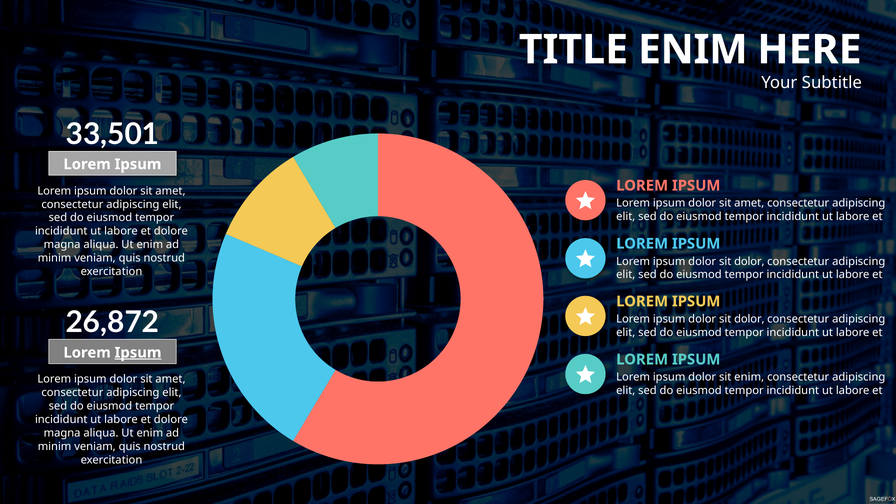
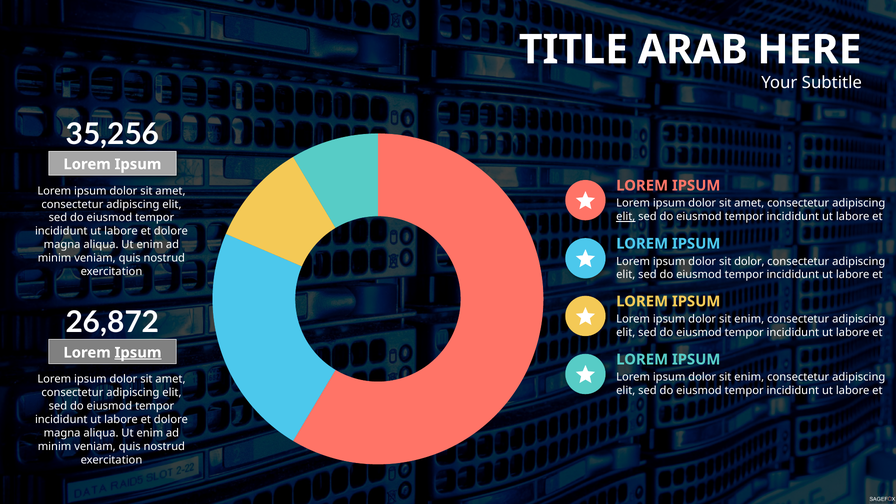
TITLE ENIM: ENIM -> ARAB
33,501: 33,501 -> 35,256
elit at (626, 217) underline: none -> present
dolor at (749, 319): dolor -> enim
